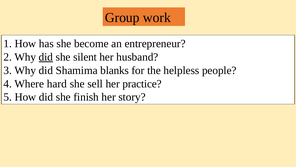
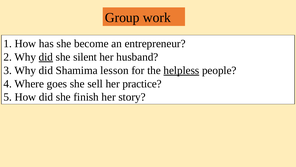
blanks: blanks -> lesson
helpless underline: none -> present
hard: hard -> goes
